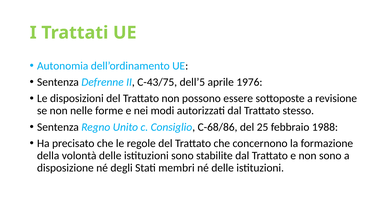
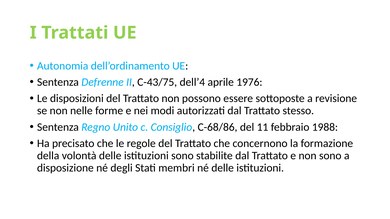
dell’5: dell’5 -> dell’4
25: 25 -> 11
